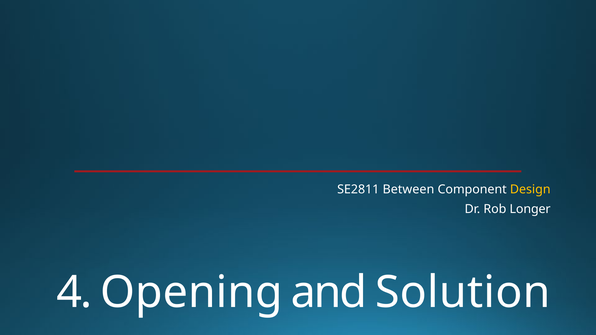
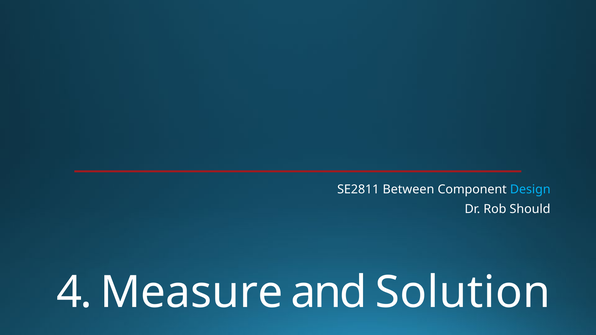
Design colour: yellow -> light blue
Longer: Longer -> Should
Opening: Opening -> Measure
